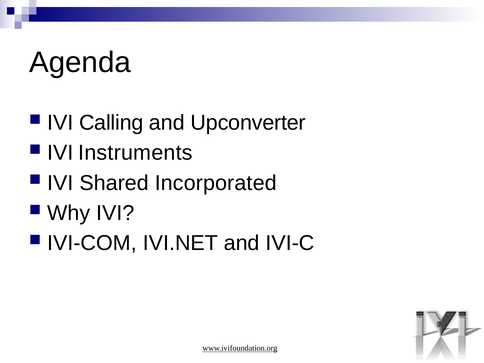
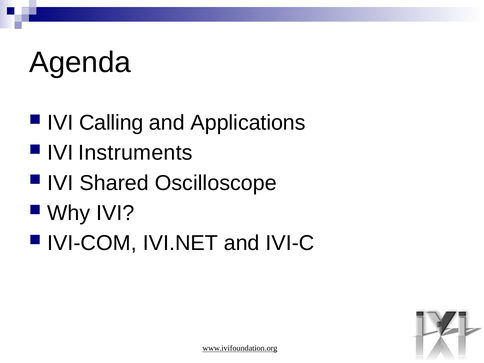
Upconverter: Upconverter -> Applications
Incorporated: Incorporated -> Oscilloscope
